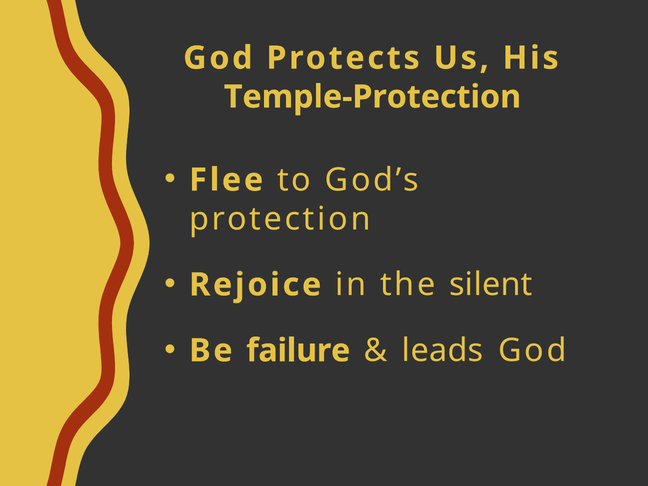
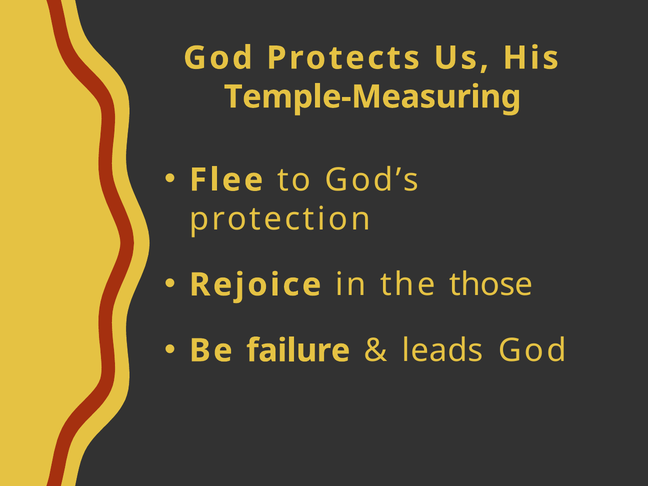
Temple-Protection: Temple-Protection -> Temple-Measuring
silent: silent -> those
